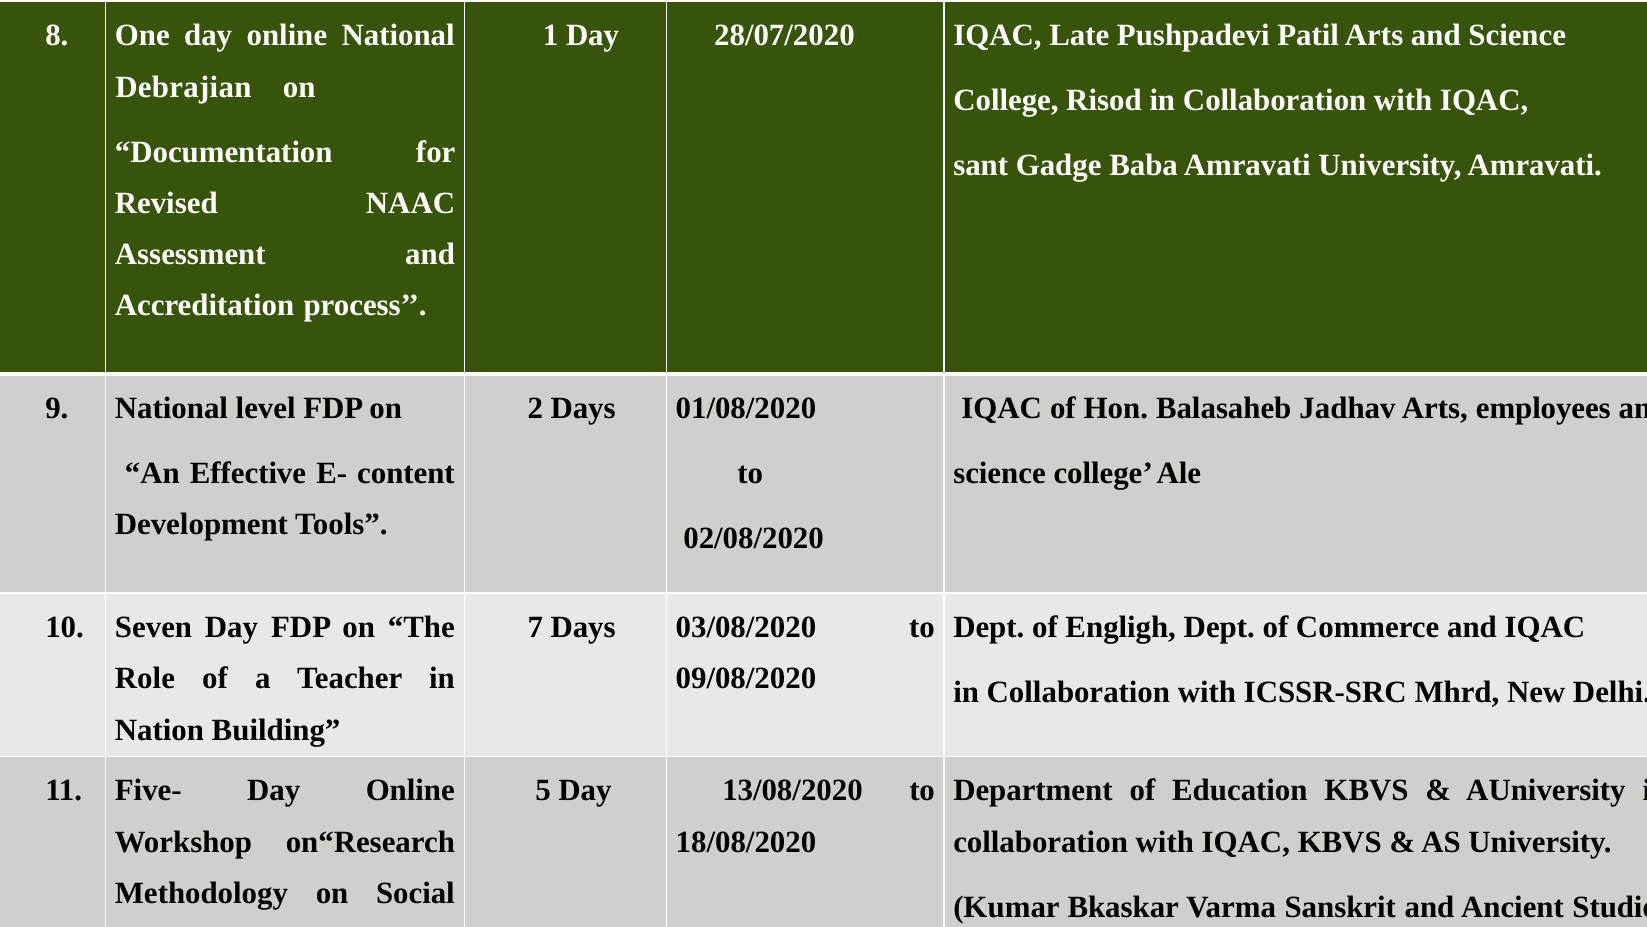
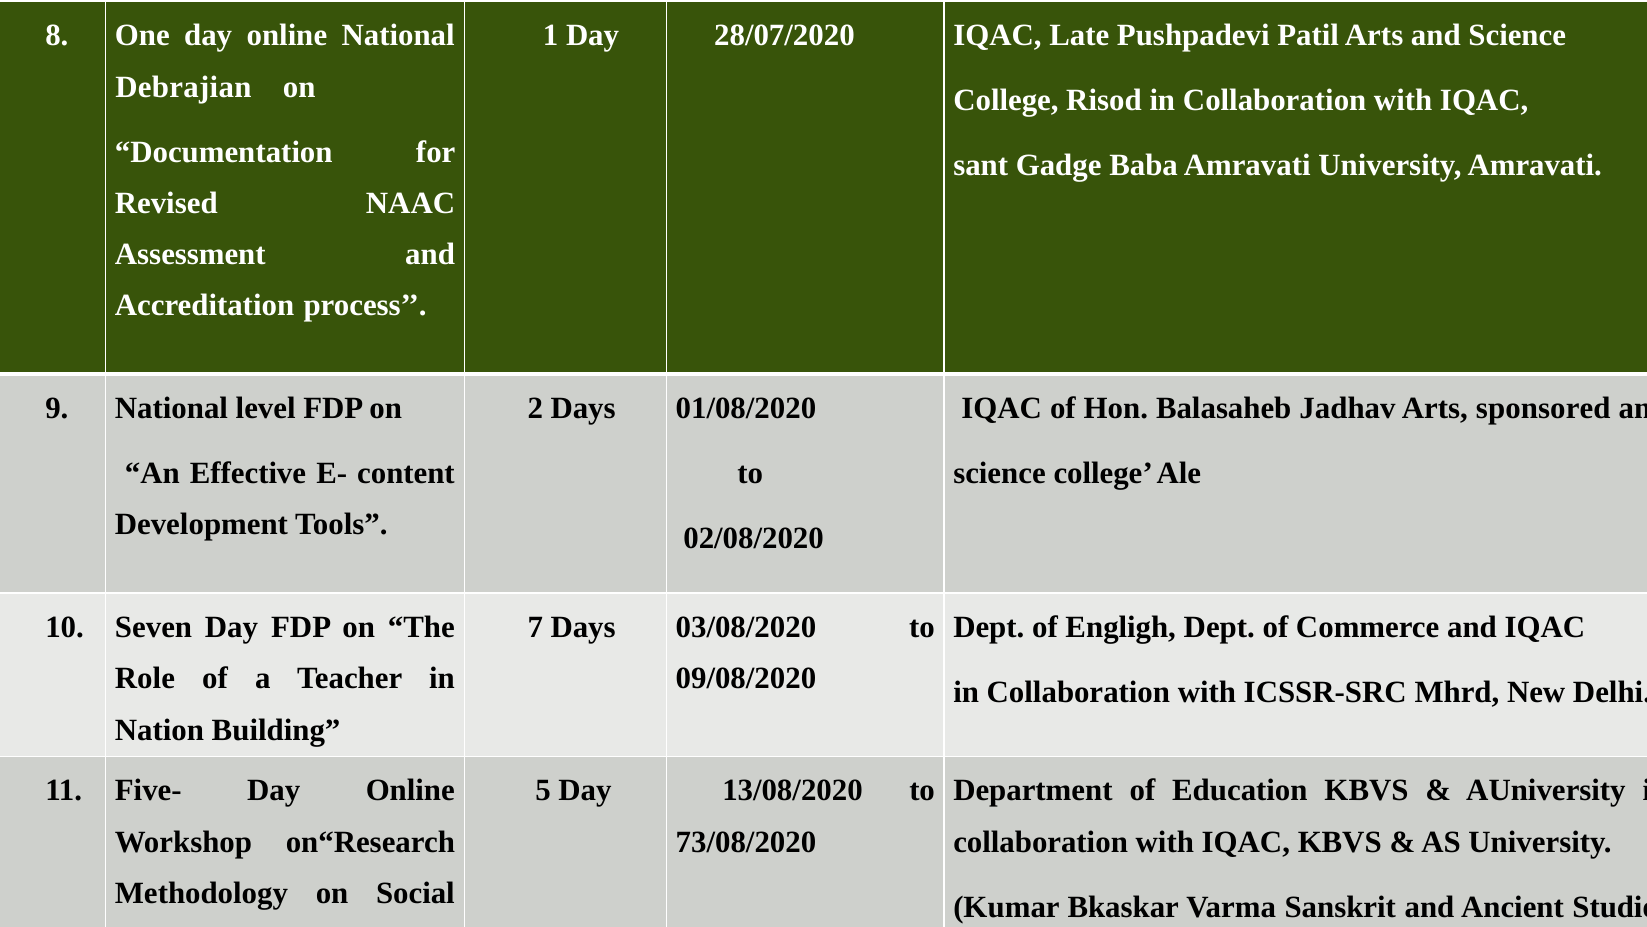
employees: employees -> sponsored
18/08/2020: 18/08/2020 -> 73/08/2020
